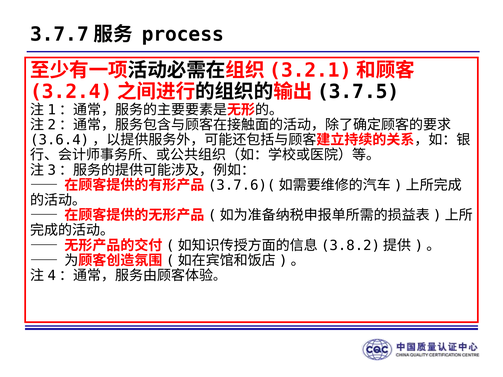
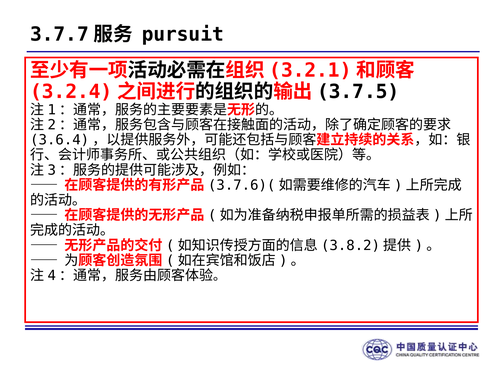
process: process -> pursuit
